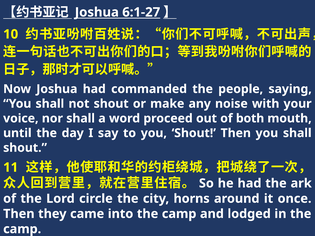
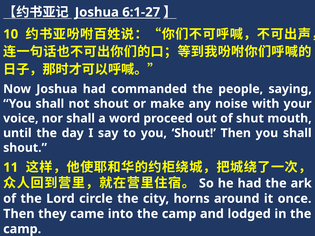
both: both -> shut
